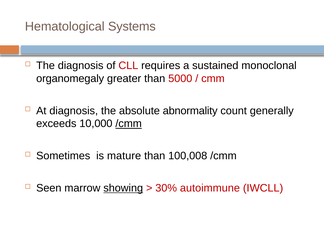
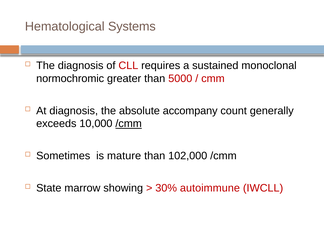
organomegaly: organomegaly -> normochromic
abnormality: abnormality -> accompany
100,008: 100,008 -> 102,000
Seen: Seen -> State
showing underline: present -> none
